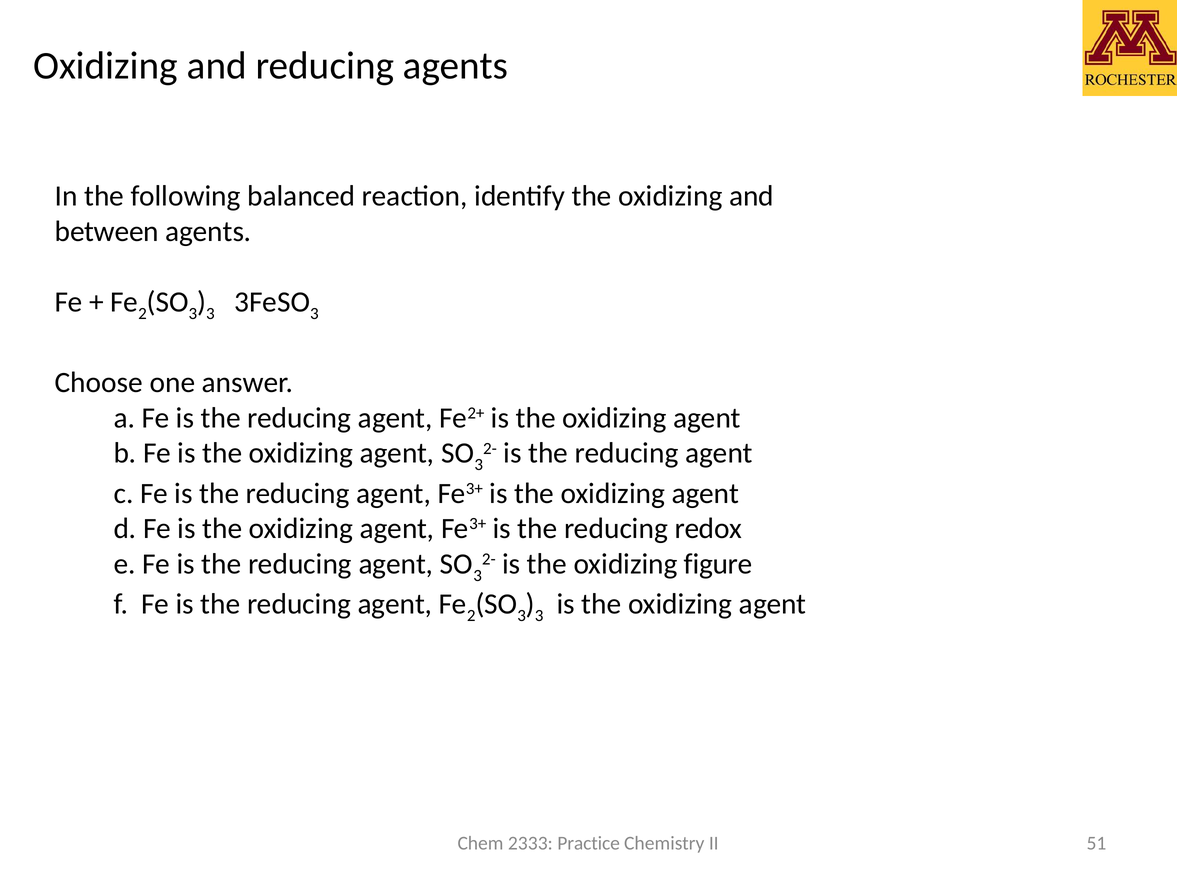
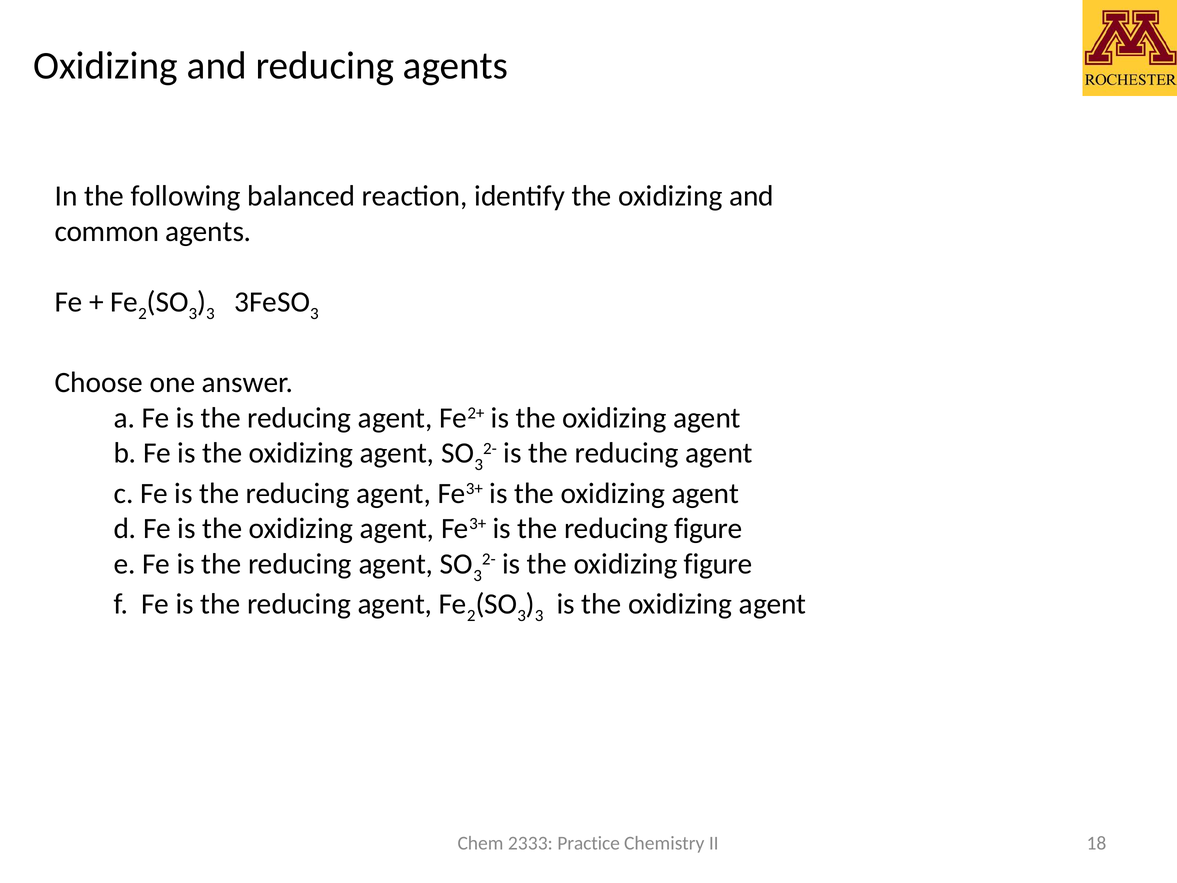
between: between -> common
reducing redox: redox -> figure
51: 51 -> 18
